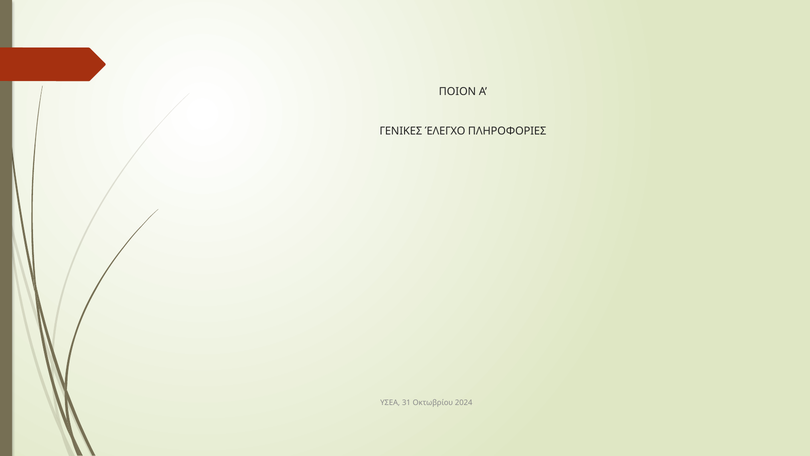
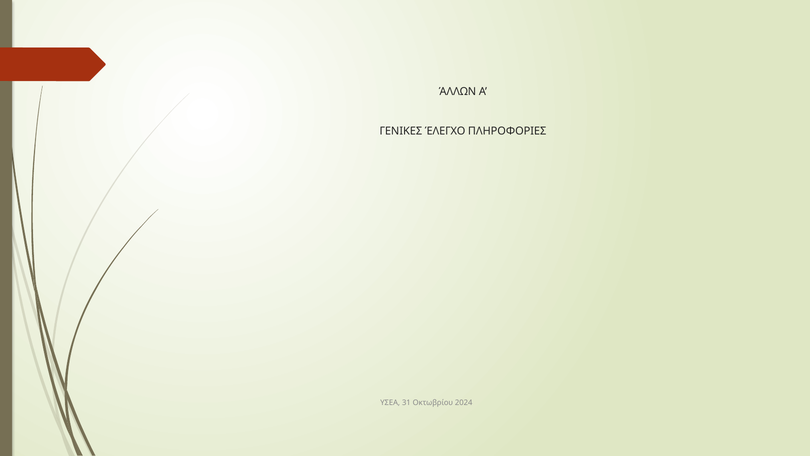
ΠΟΙΟΝ: ΠΟΙΟΝ -> ΆΛΛΩΝ
